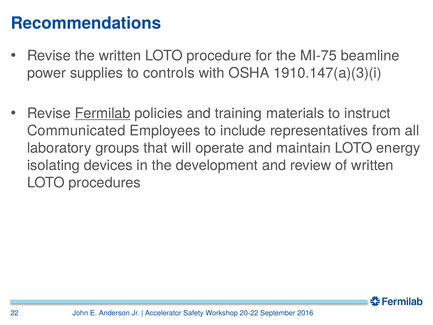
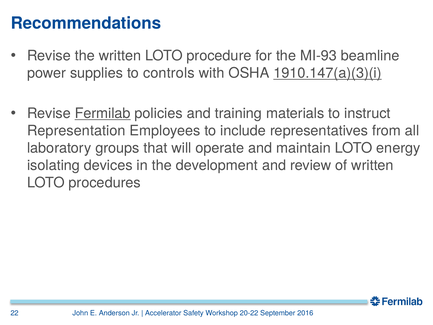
MI-75: MI-75 -> MI-93
1910.147(a)(3)(i underline: none -> present
Communicated: Communicated -> Representation
